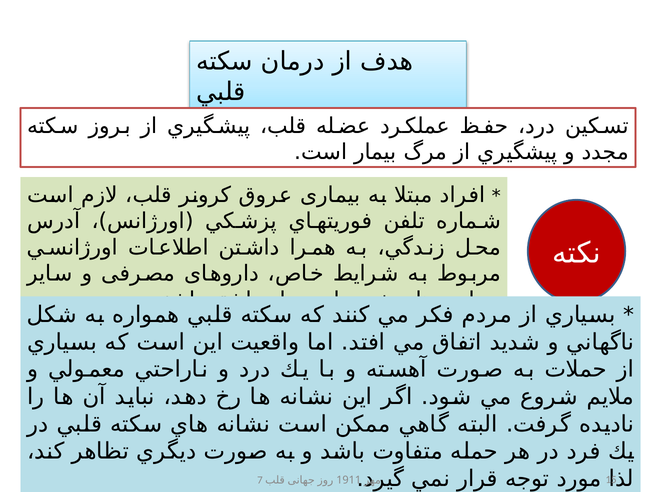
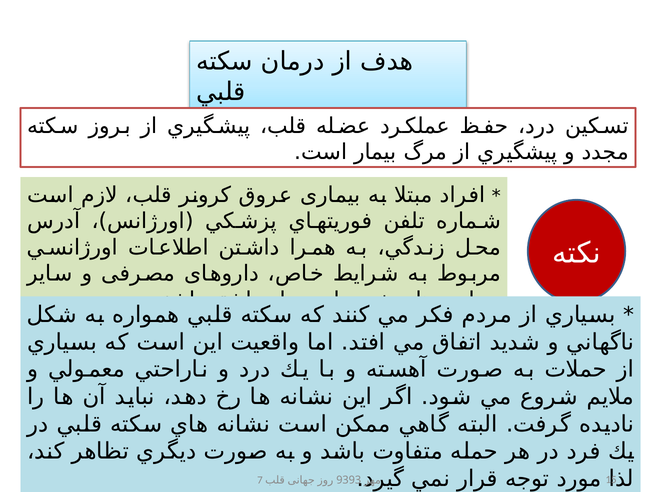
1911: 1911 -> 9393
